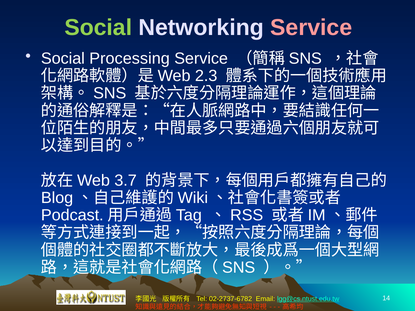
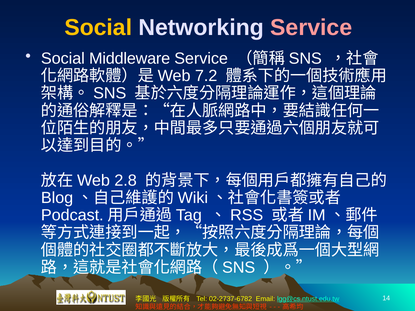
Social at (98, 28) colour: light green -> yellow
Processing: Processing -> Middleware
2.3: 2.3 -> 7.2
3.7: 3.7 -> 2.8
